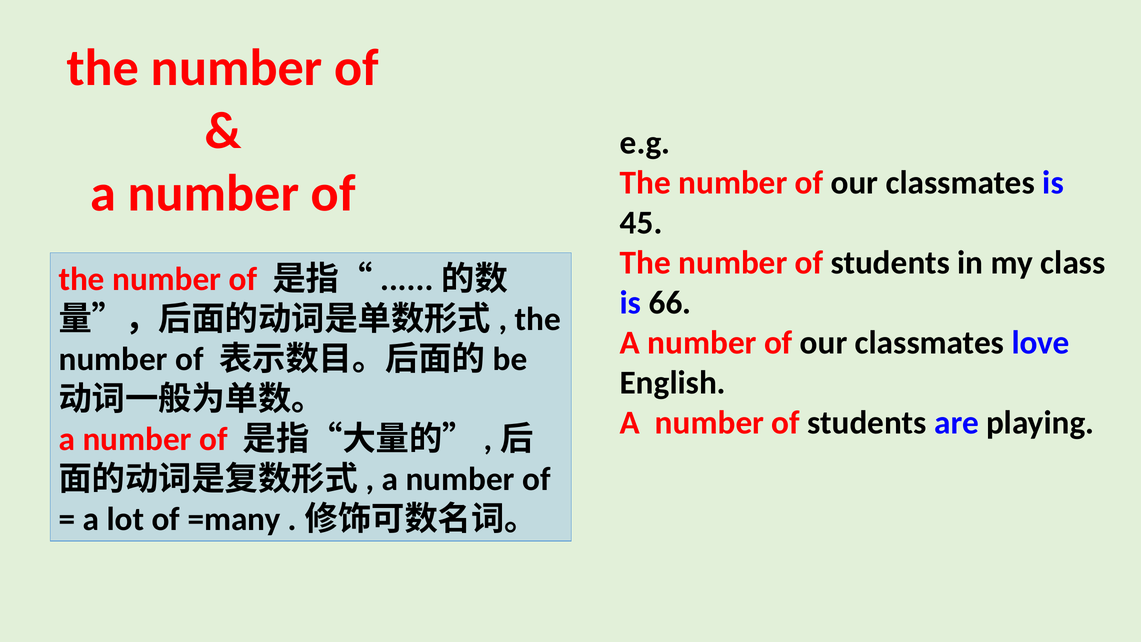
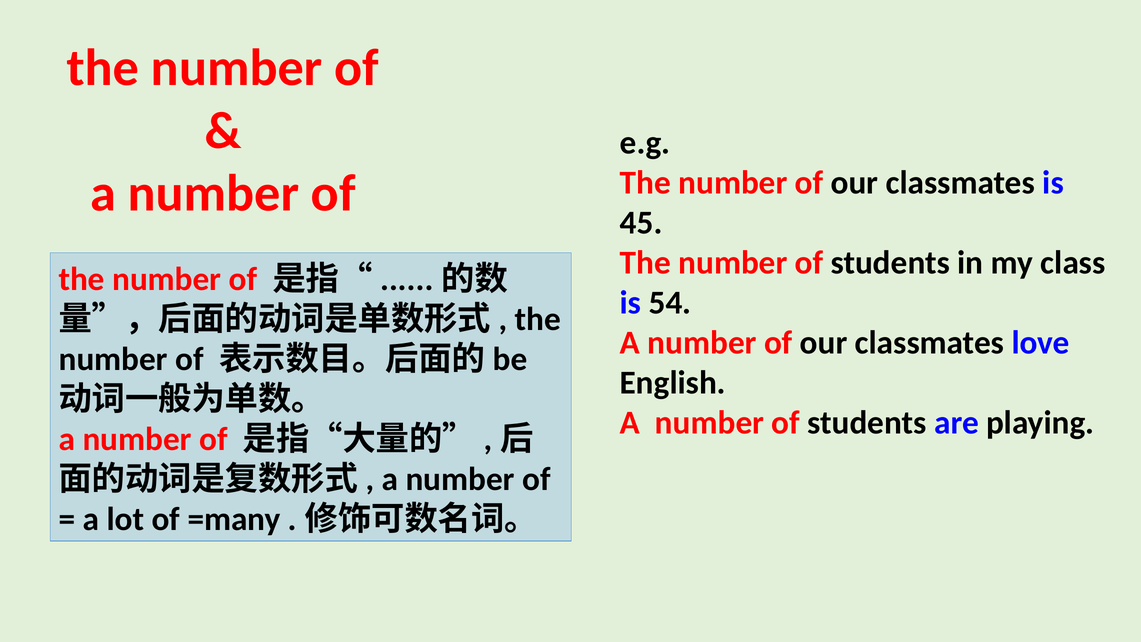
66: 66 -> 54
